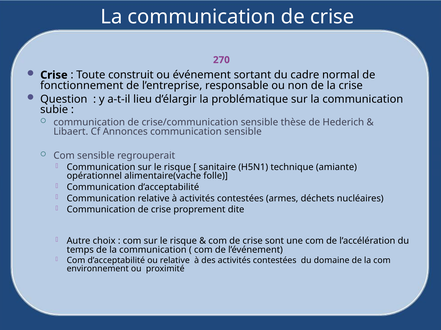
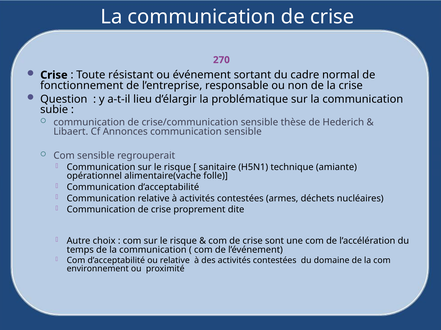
construit: construit -> résistant
